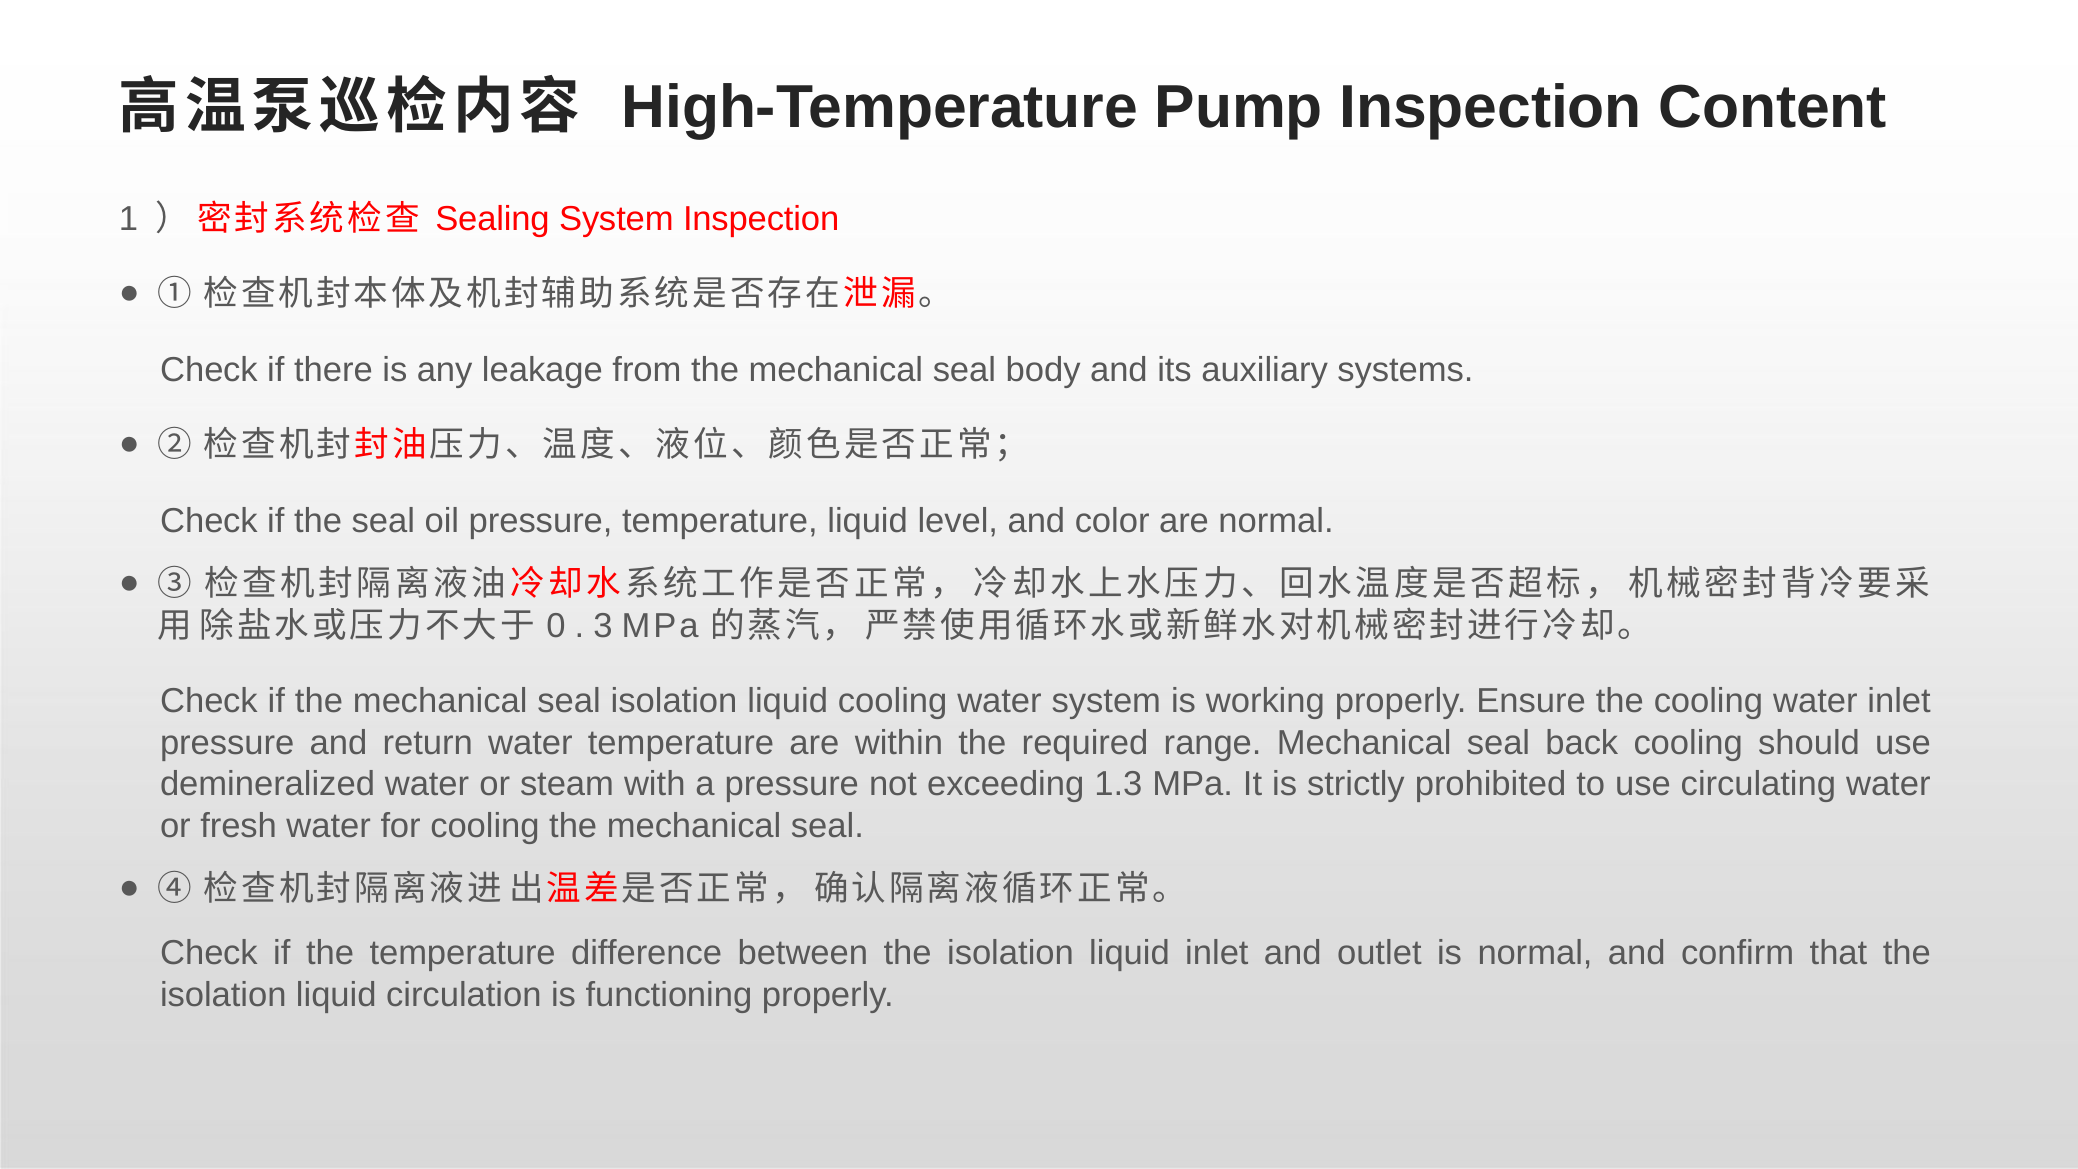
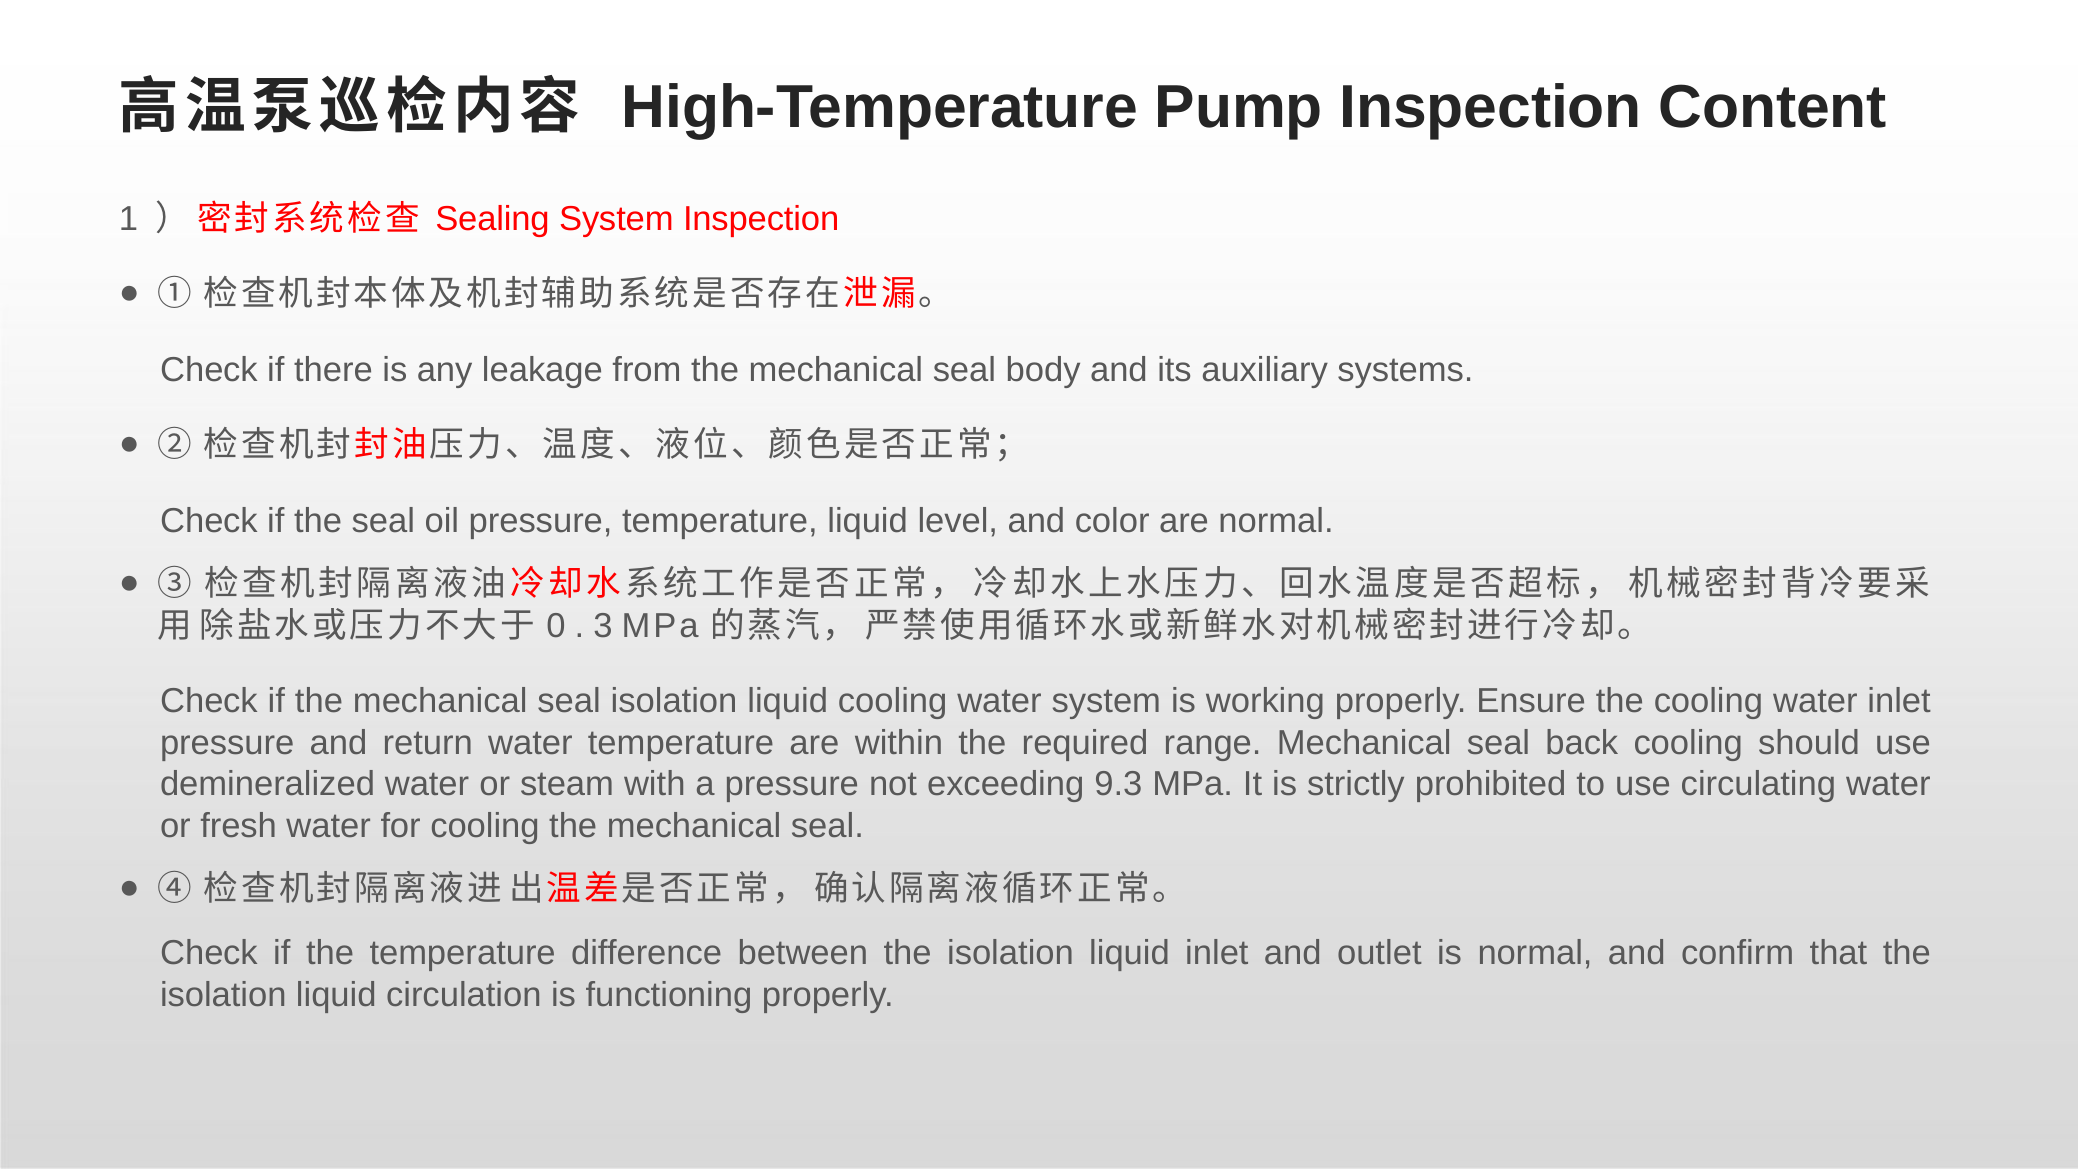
1.3: 1.3 -> 9.3
